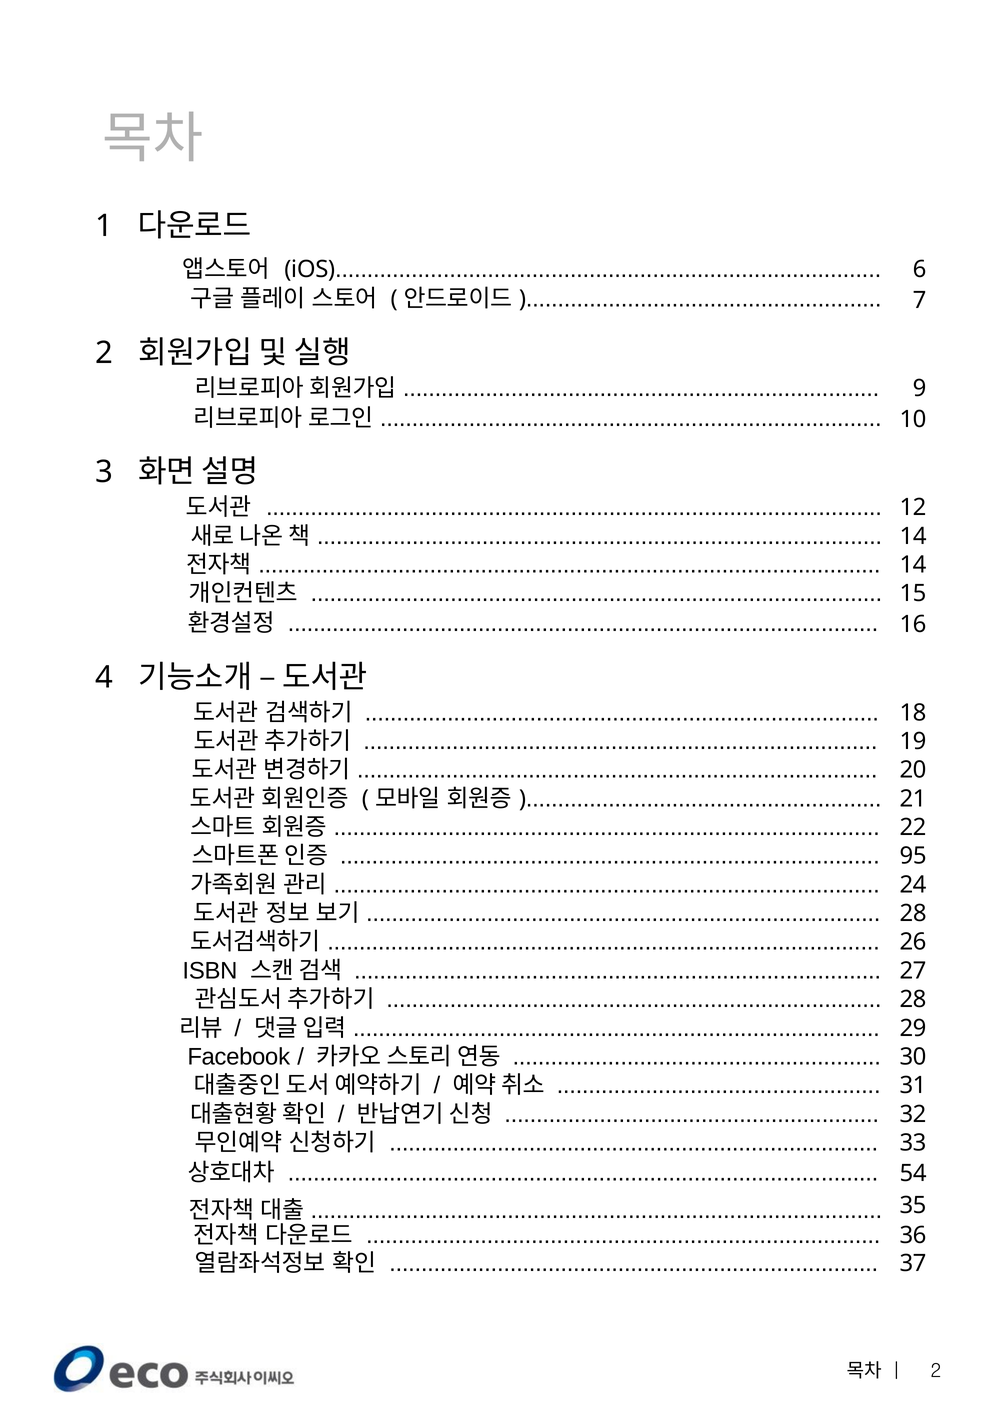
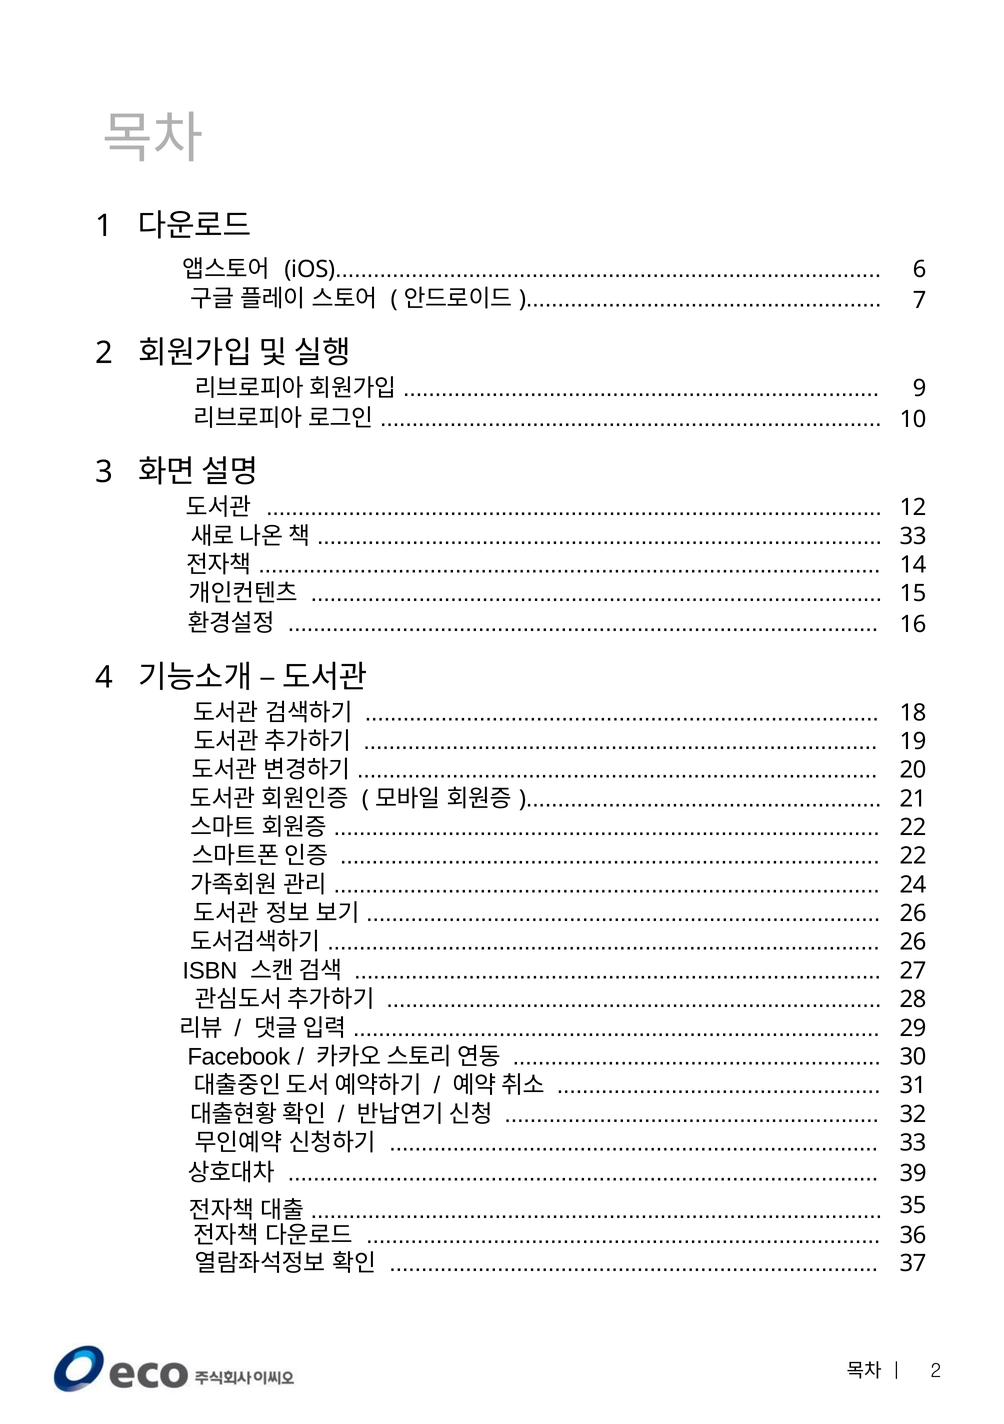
14 at (913, 536): 14 -> 33
95 at (913, 856): 95 -> 22
28 at (913, 913): 28 -> 26
54: 54 -> 39
